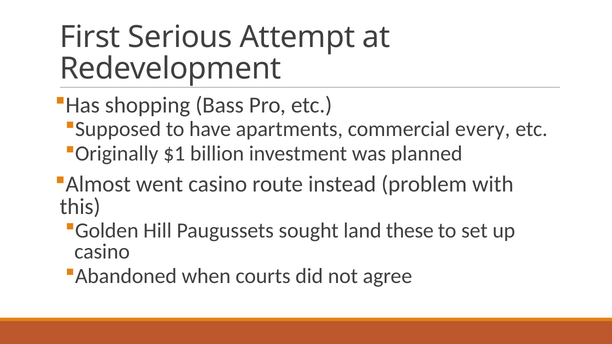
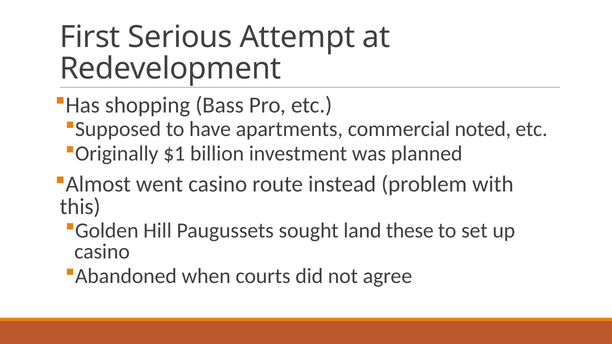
every: every -> noted
